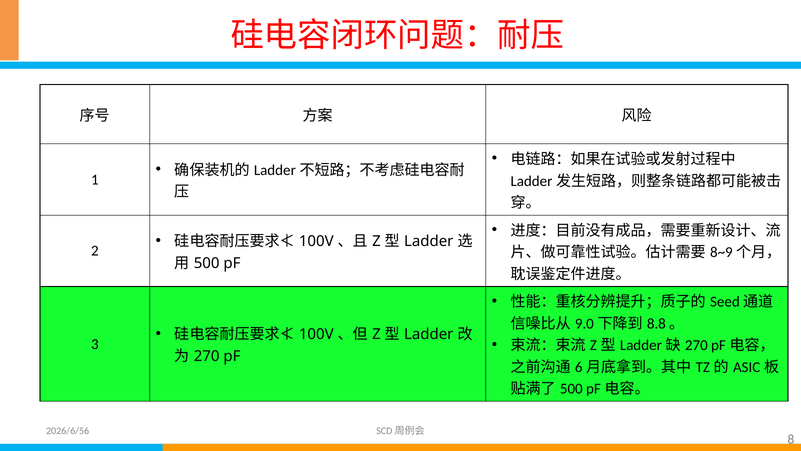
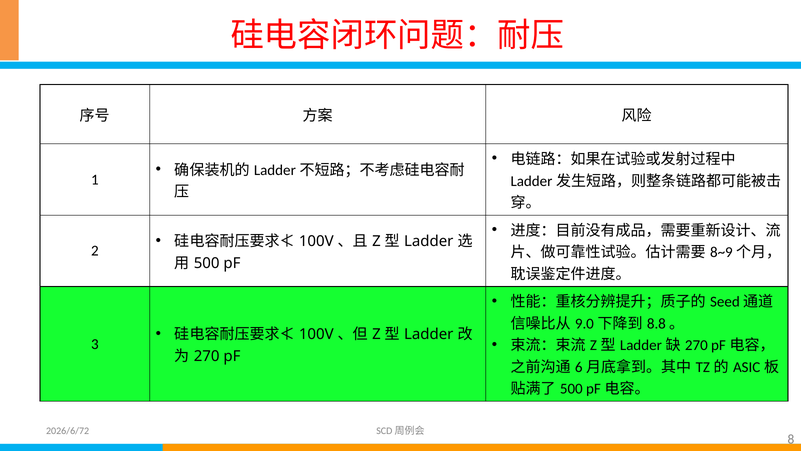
2026/6/56: 2026/6/56 -> 2026/6/72
